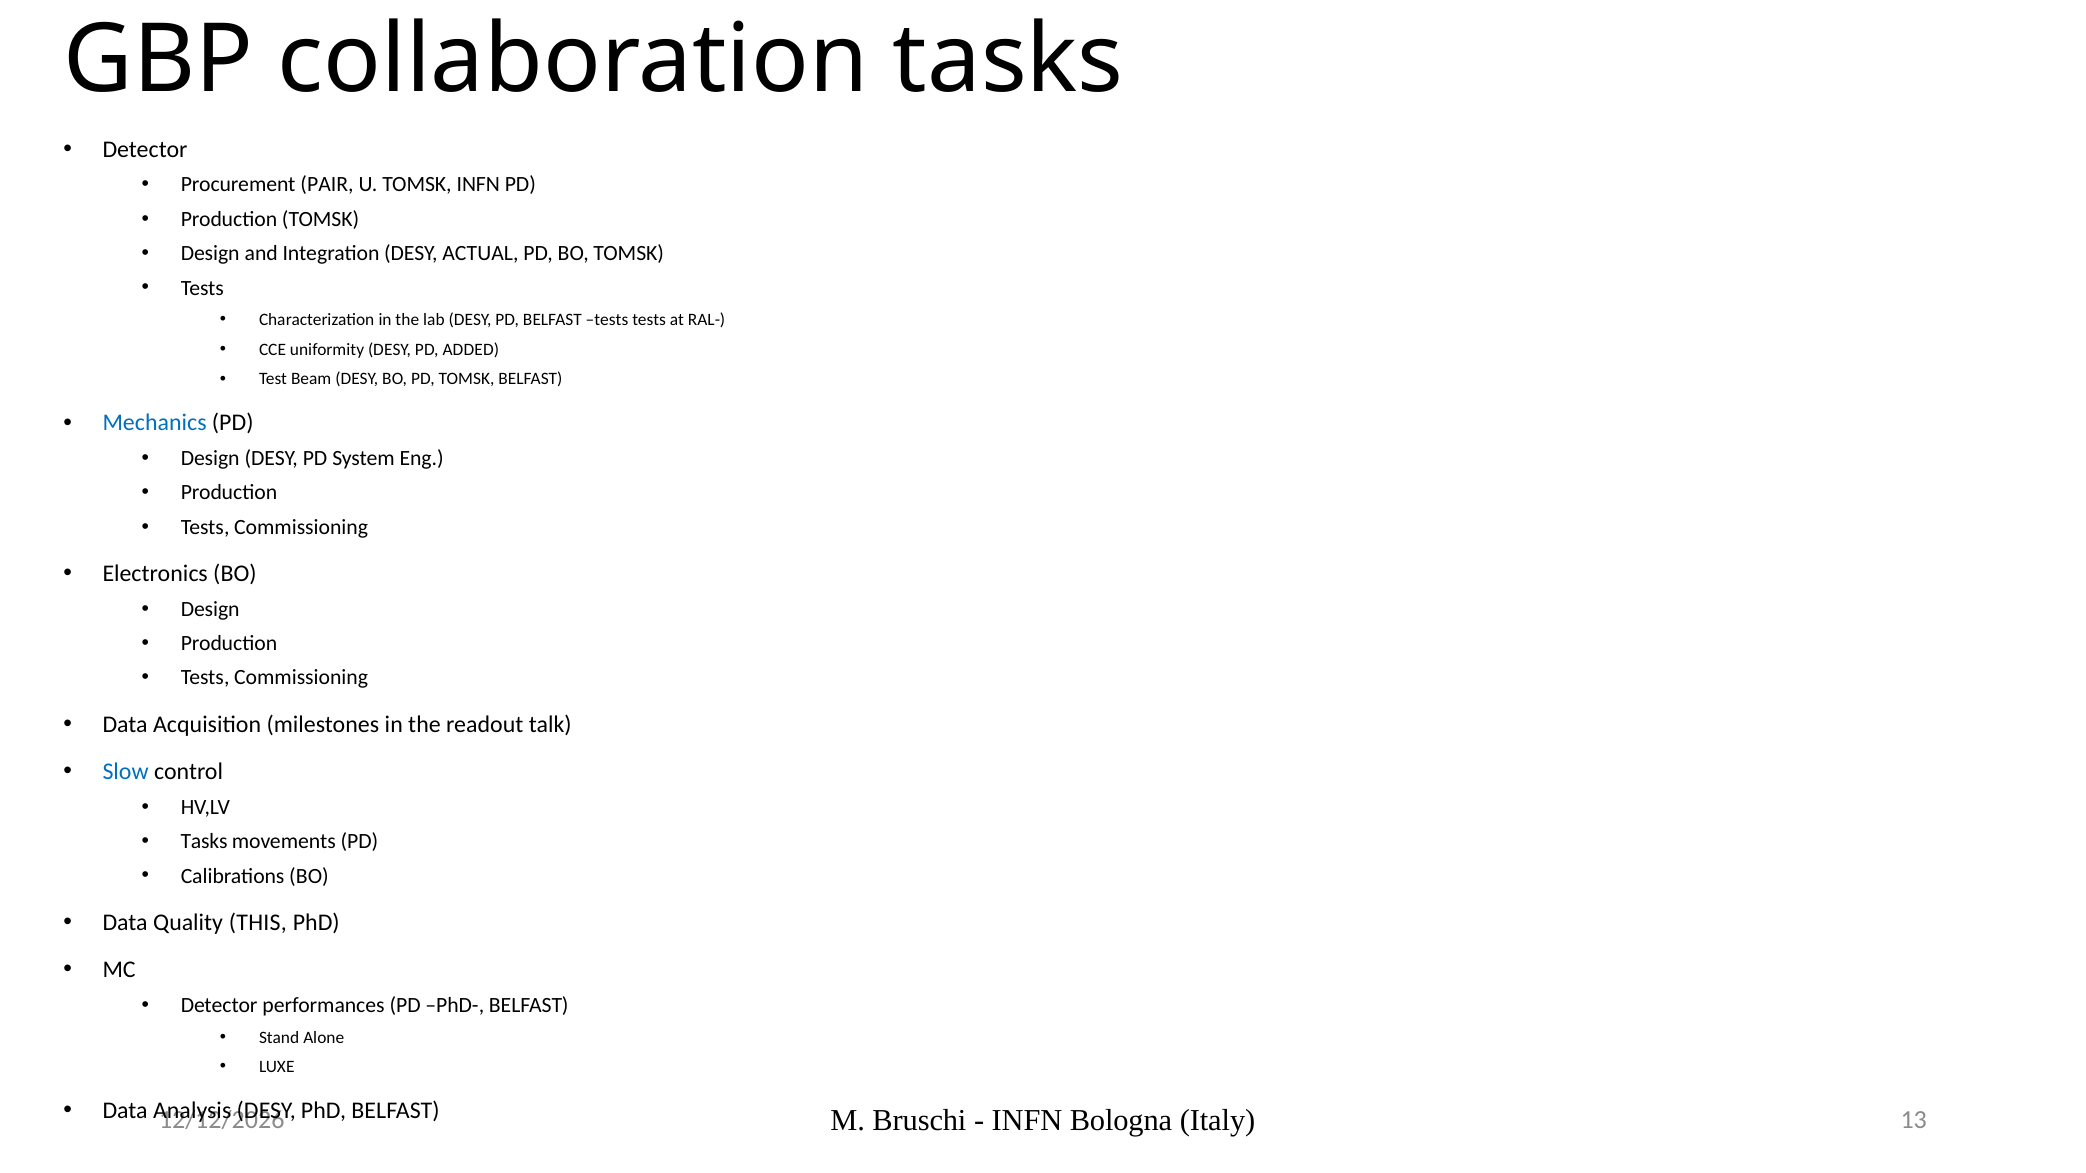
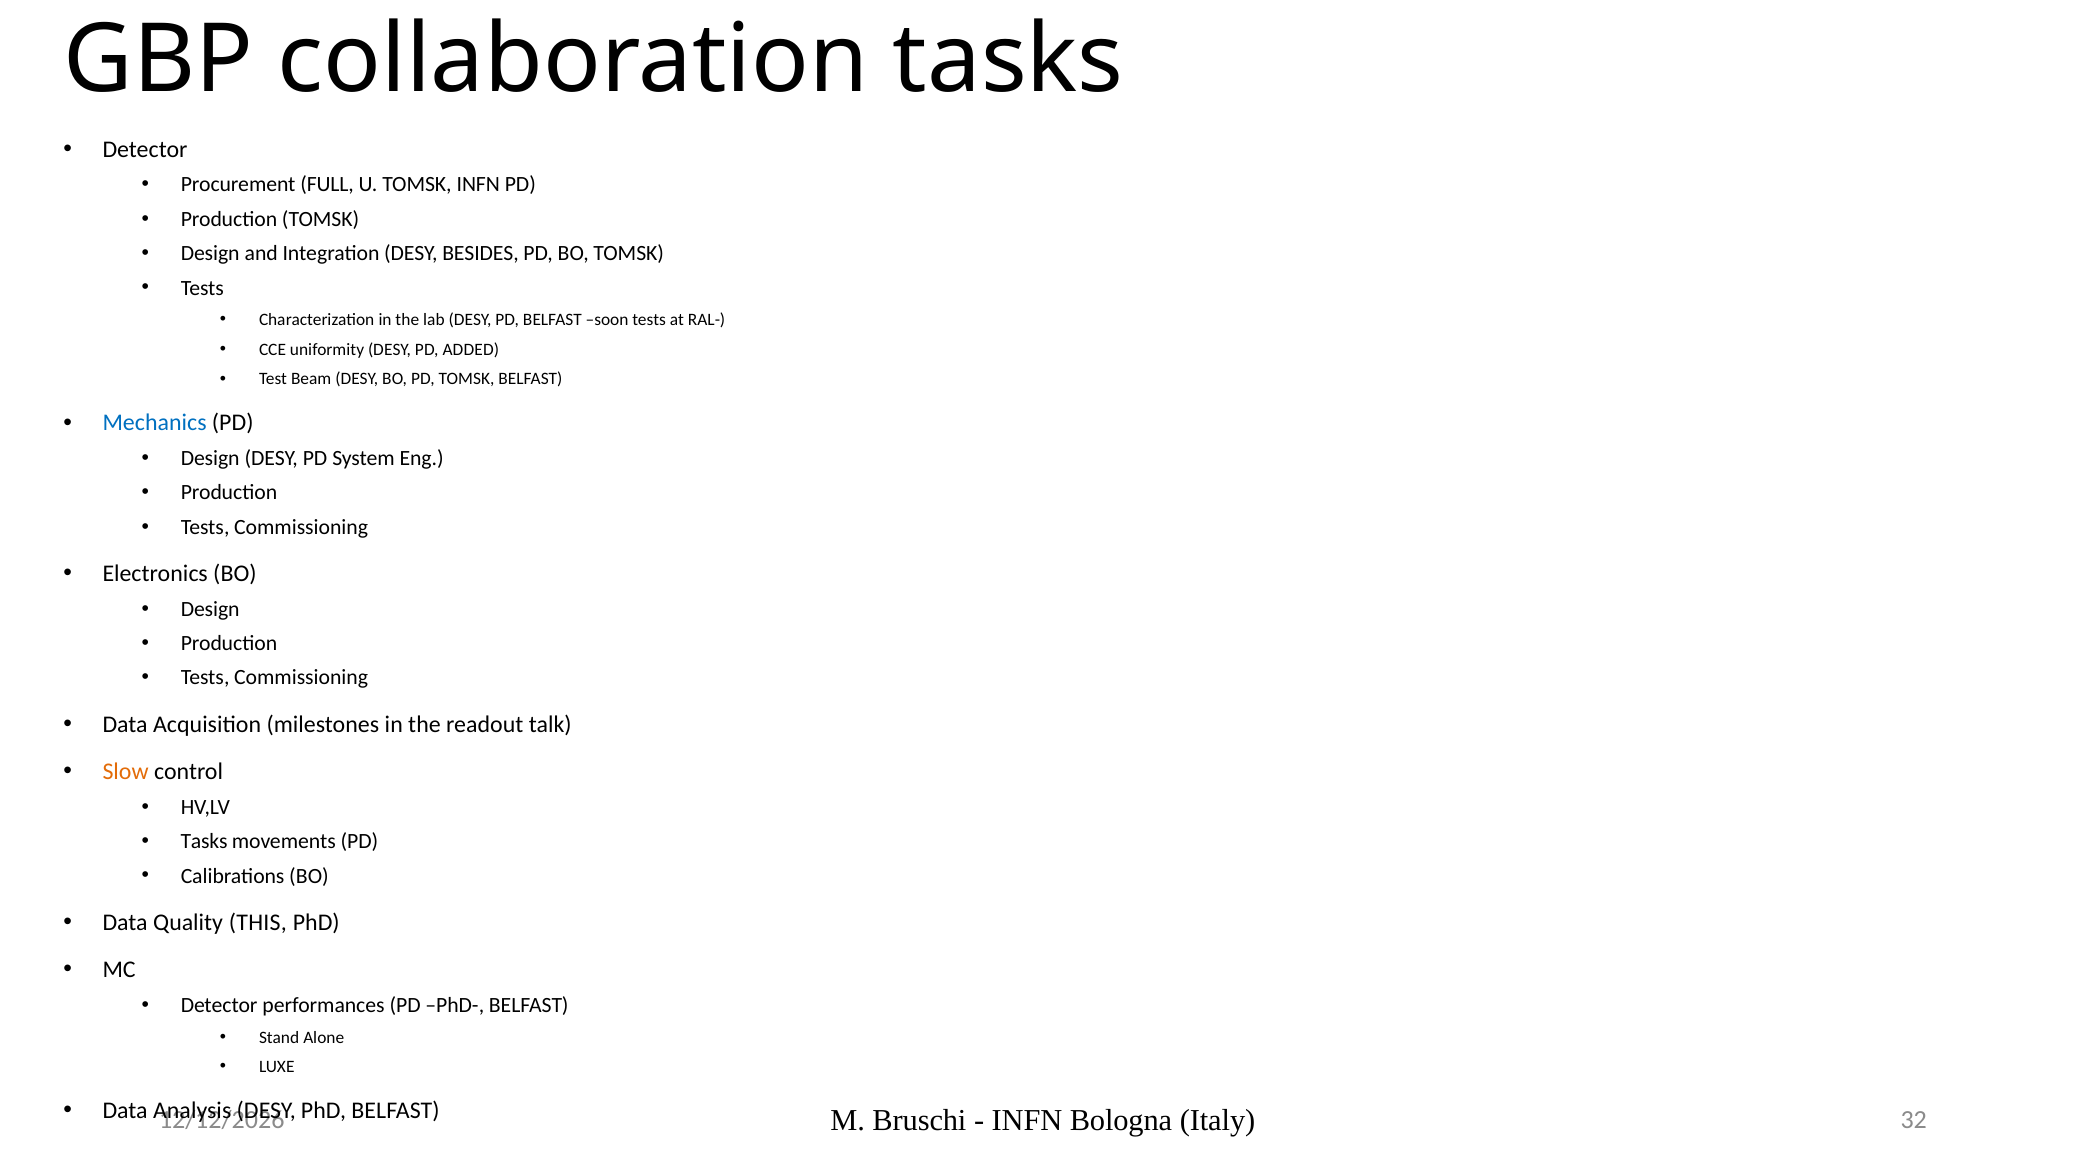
PAIR: PAIR -> FULL
ACTUAL: ACTUAL -> BESIDES
BELFAST tests: tests -> soon
Slow colour: blue -> orange
13: 13 -> 32
